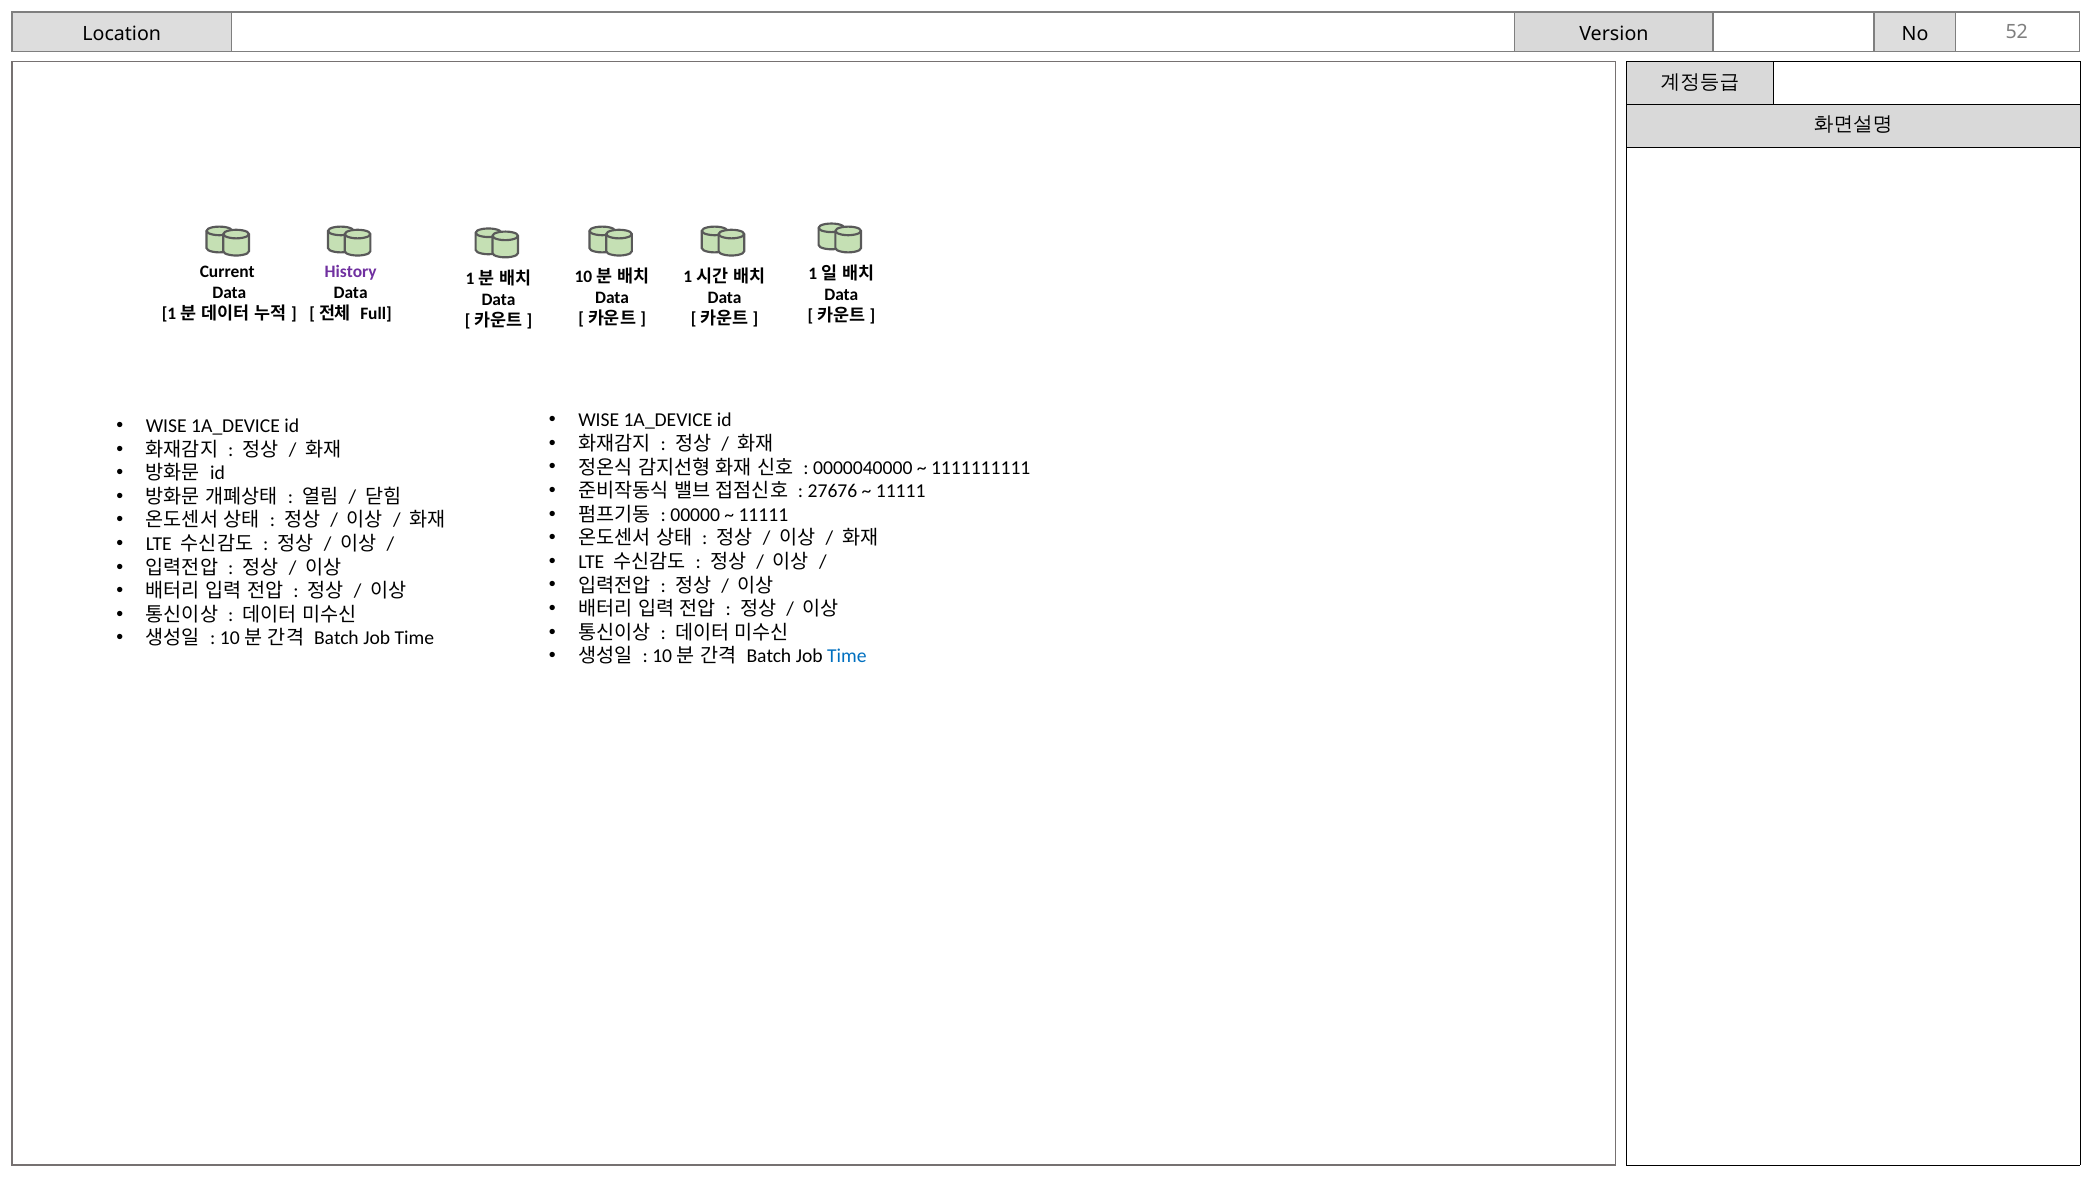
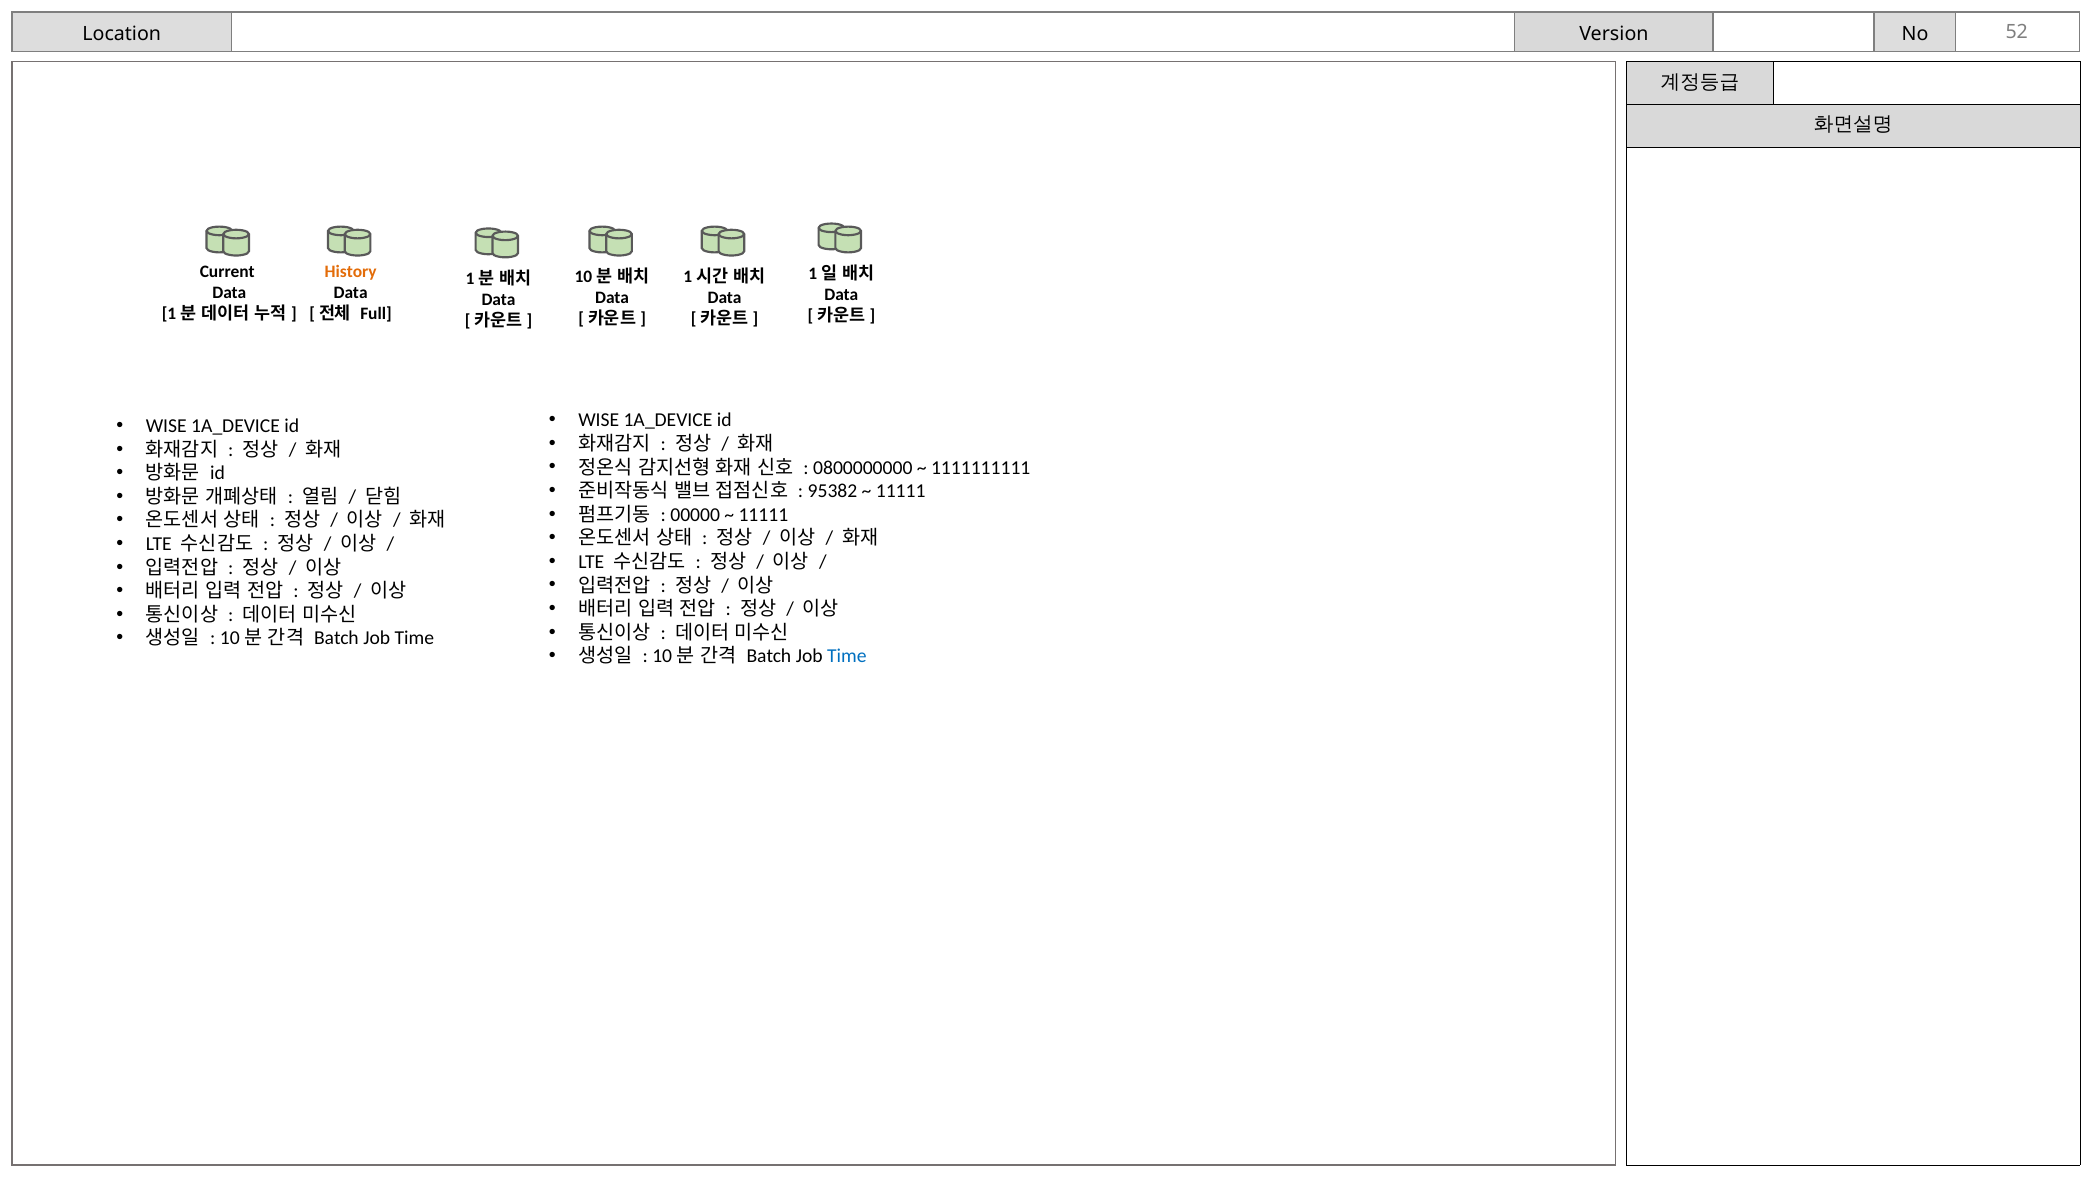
History colour: purple -> orange
0000040000: 0000040000 -> 0800000000
27676: 27676 -> 95382
